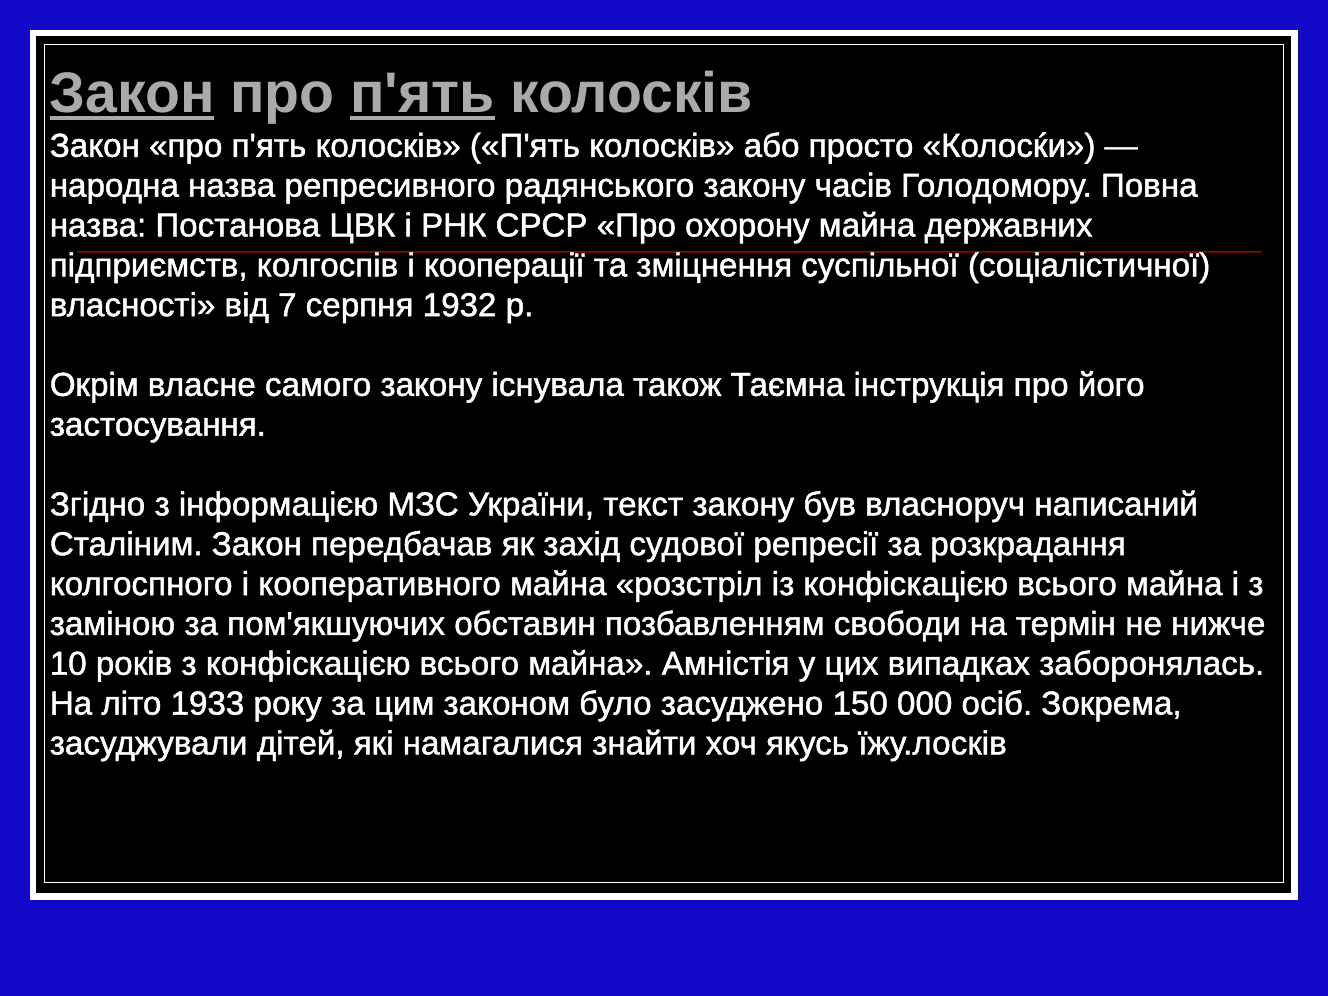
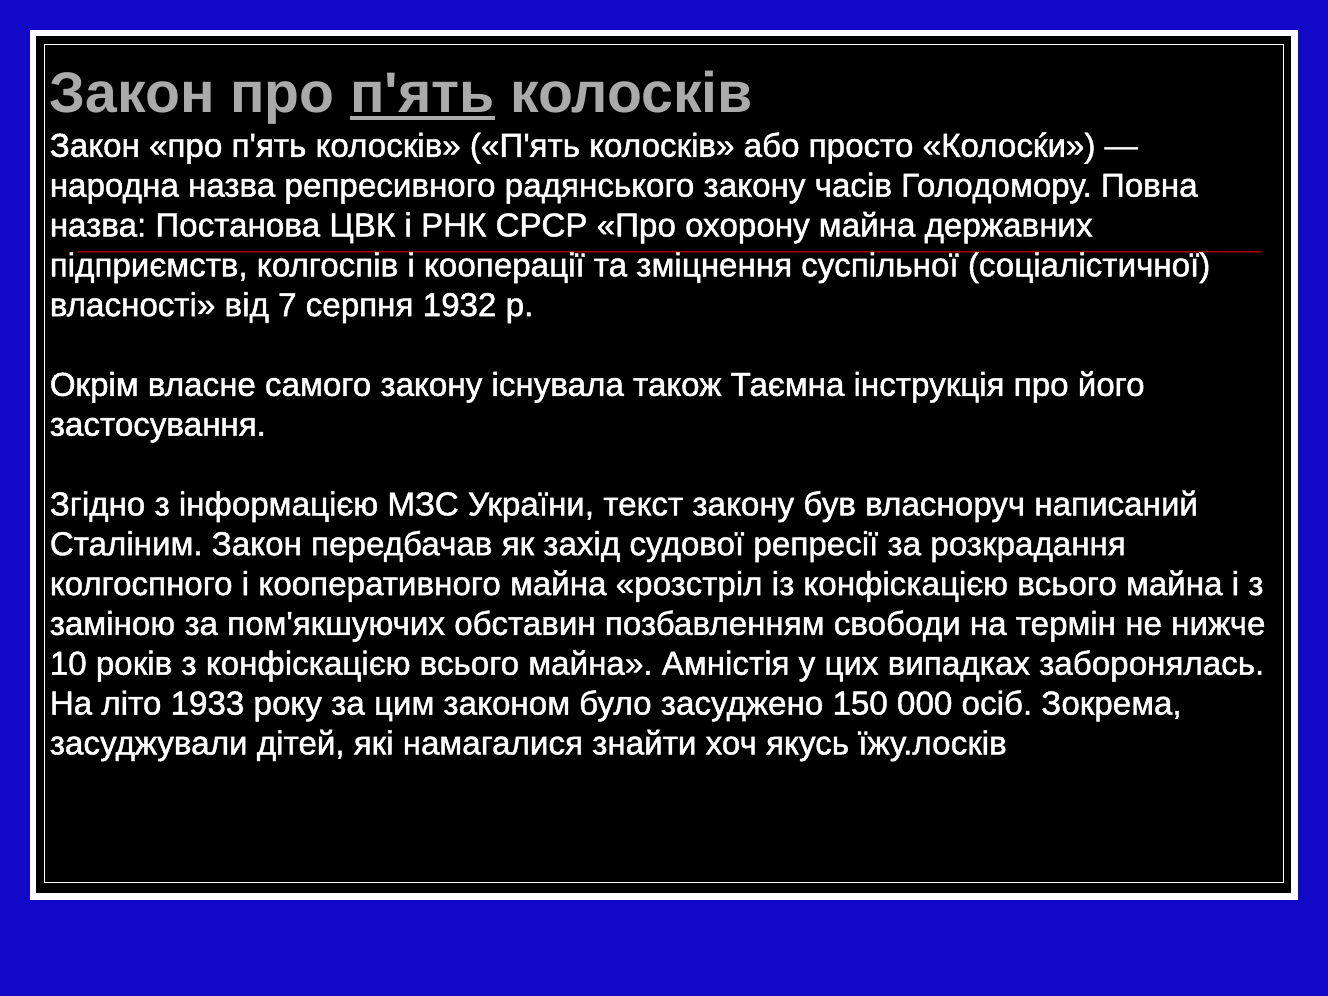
Закон at (132, 93) underline: present -> none
